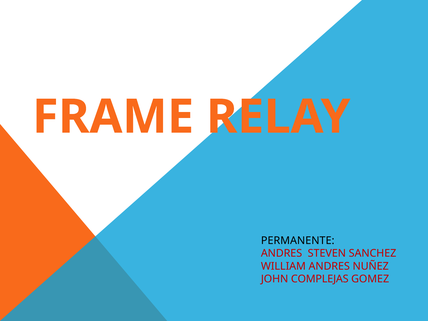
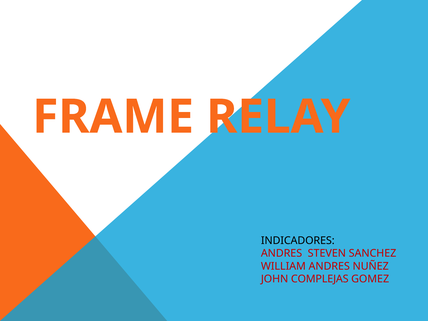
PERMANENTE: PERMANENTE -> INDICADORES
